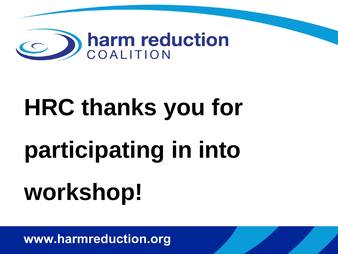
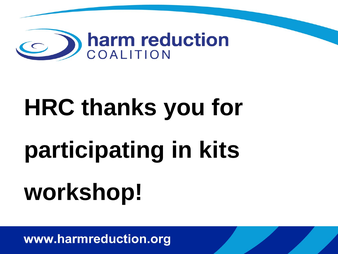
into: into -> kits
